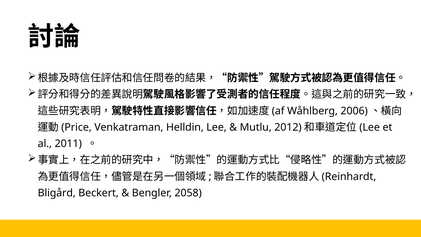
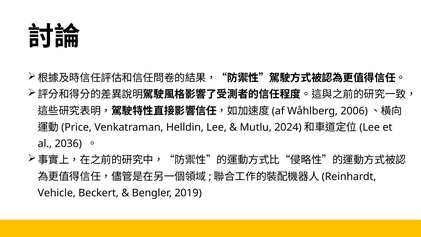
2012: 2012 -> 2024
2011: 2011 -> 2036
Bligård: Bligård -> Vehicle
2058: 2058 -> 2019
